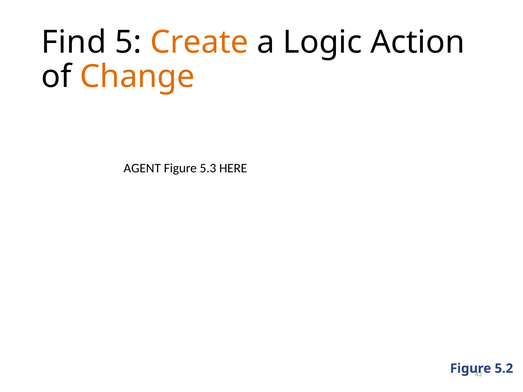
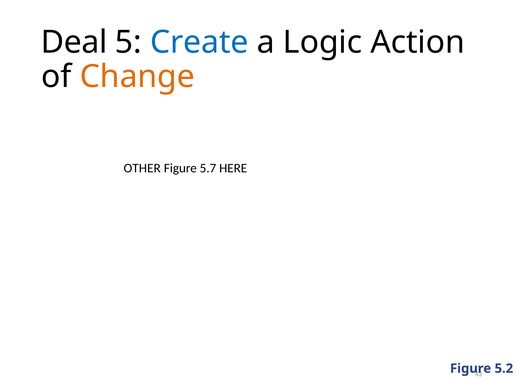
Find: Find -> Deal
Create colour: orange -> blue
AGENT: AGENT -> OTHER
5.3: 5.3 -> 5.7
